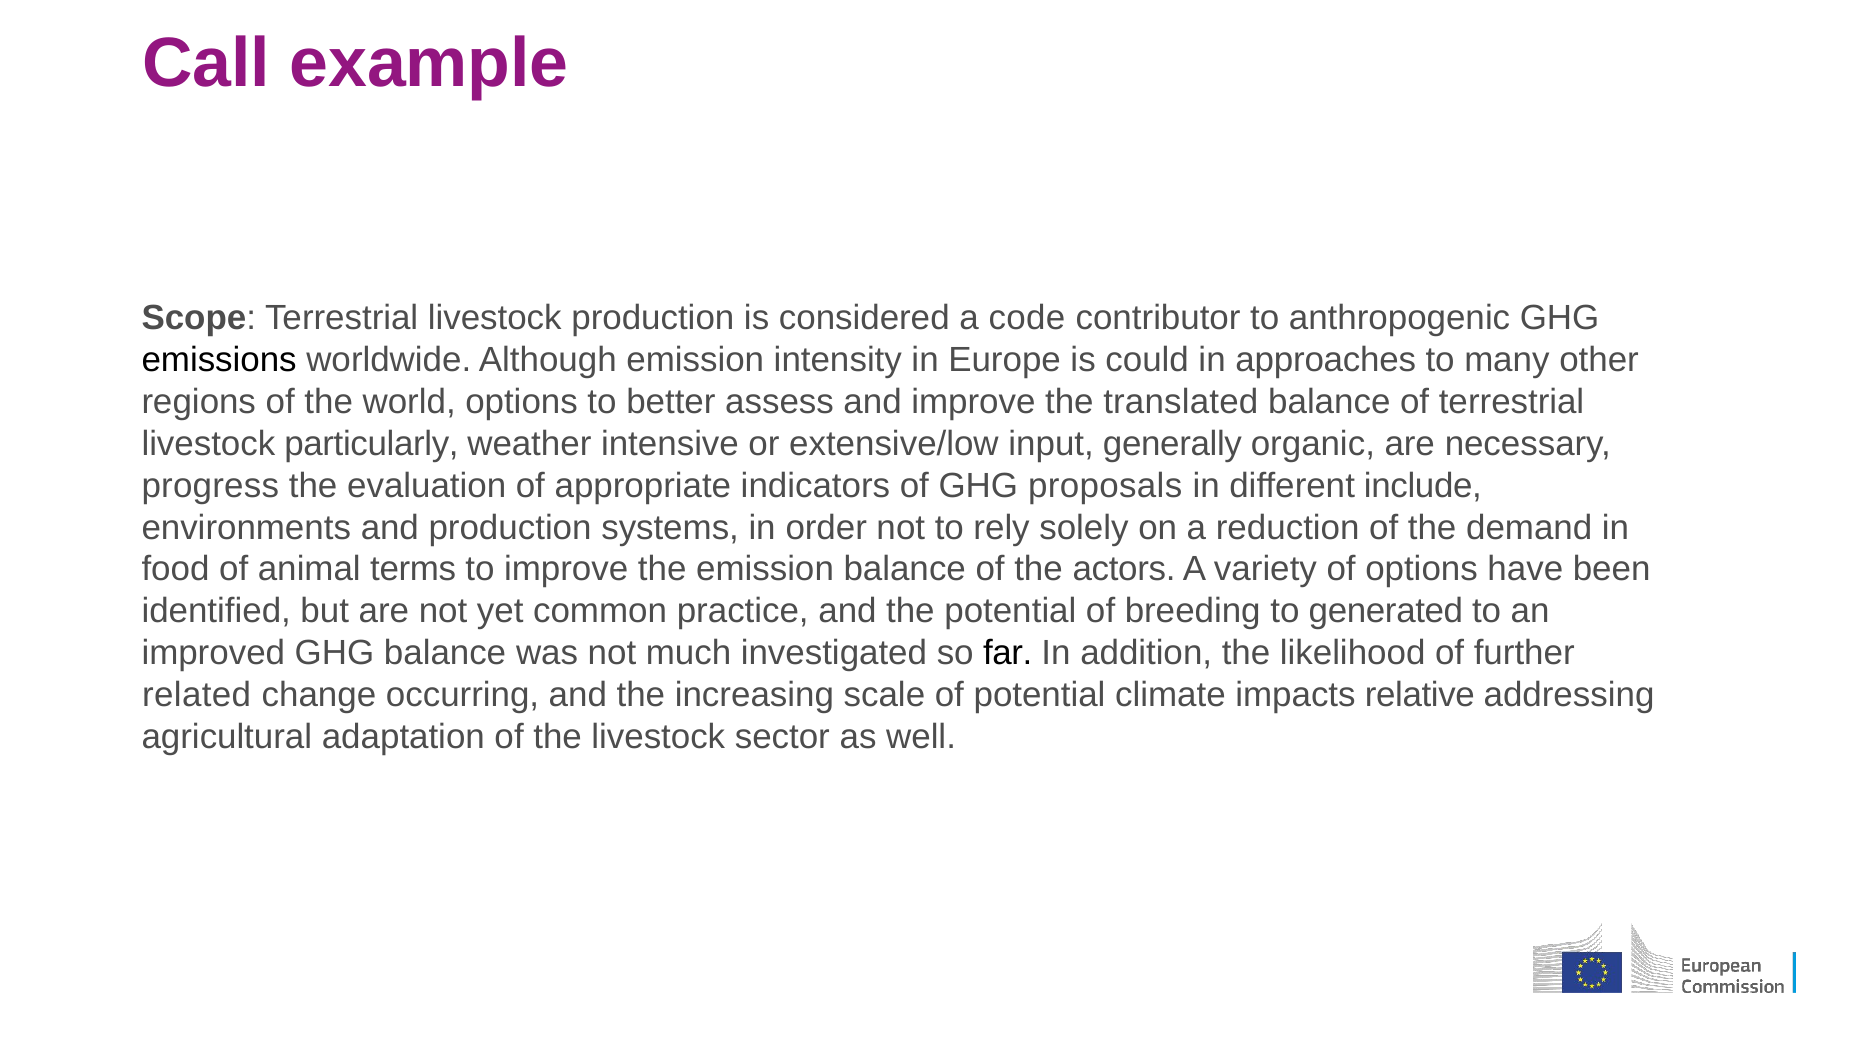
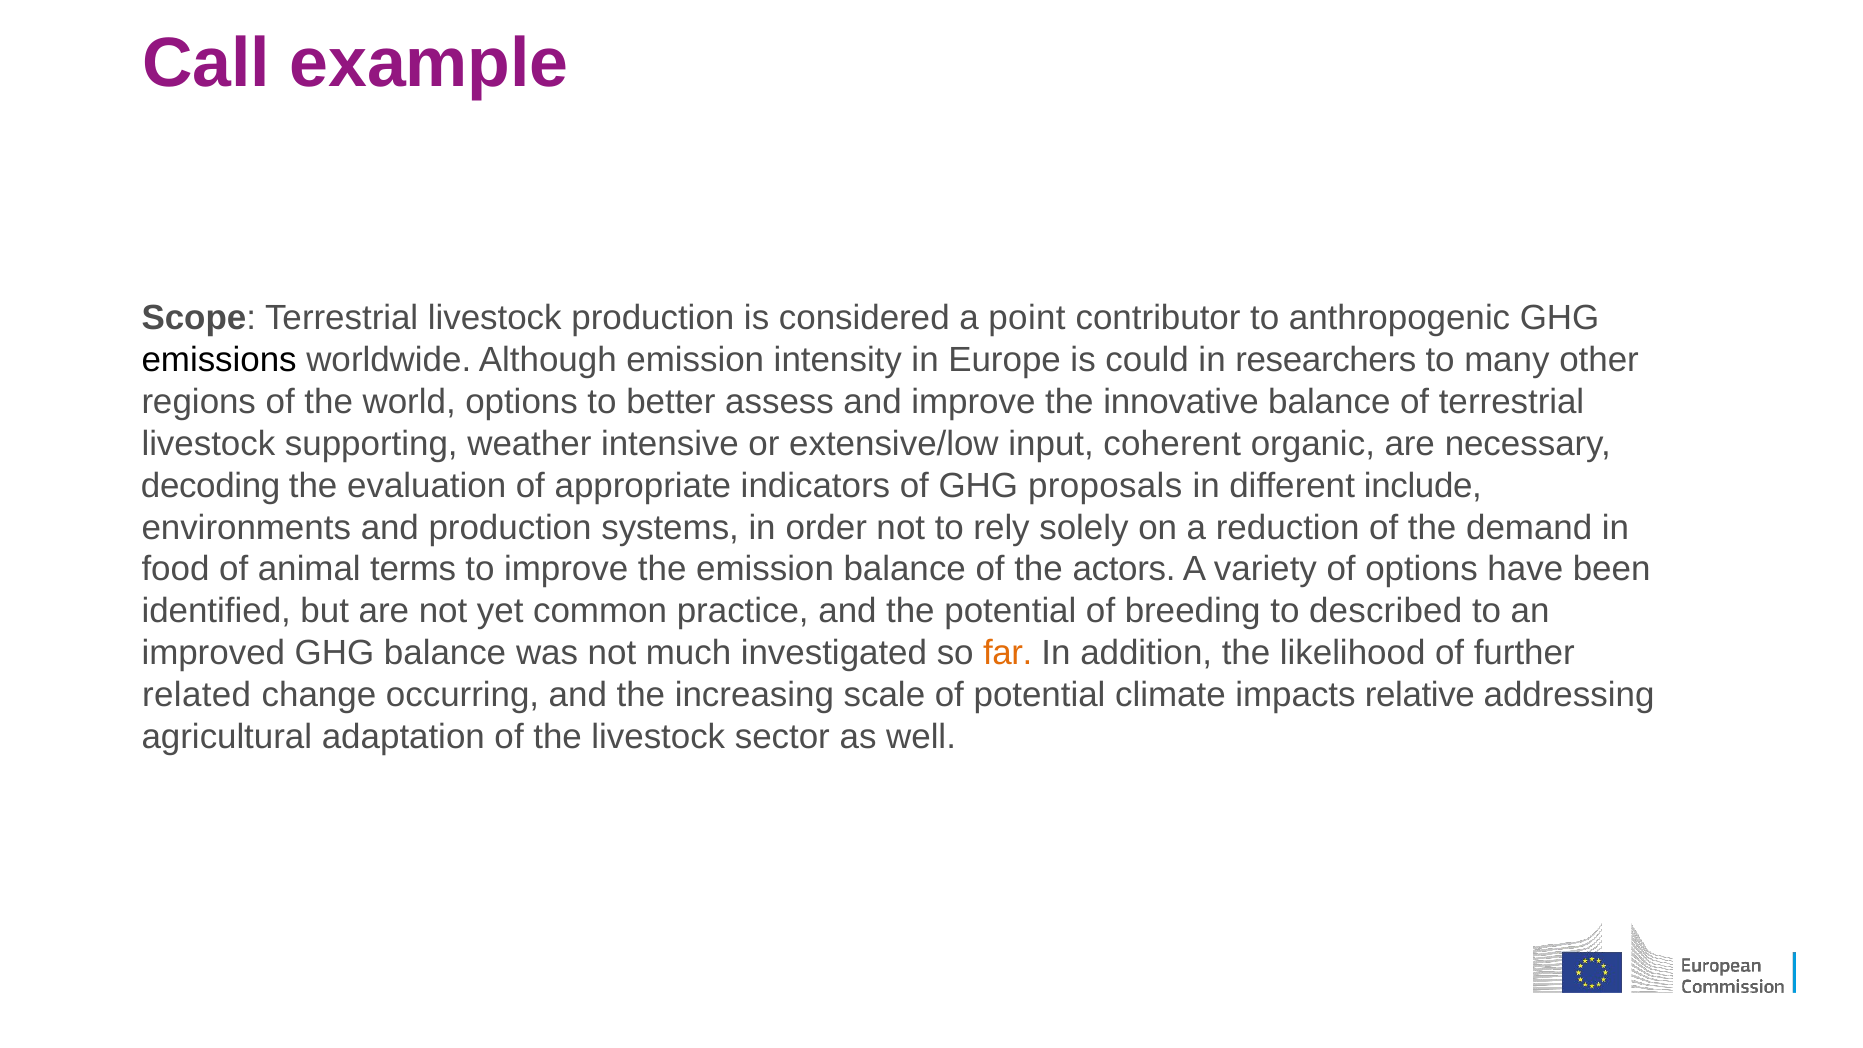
code: code -> point
approaches: approaches -> researchers
translated: translated -> innovative
particularly: particularly -> supporting
generally: generally -> coherent
progress: progress -> decoding
generated: generated -> described
far colour: black -> orange
